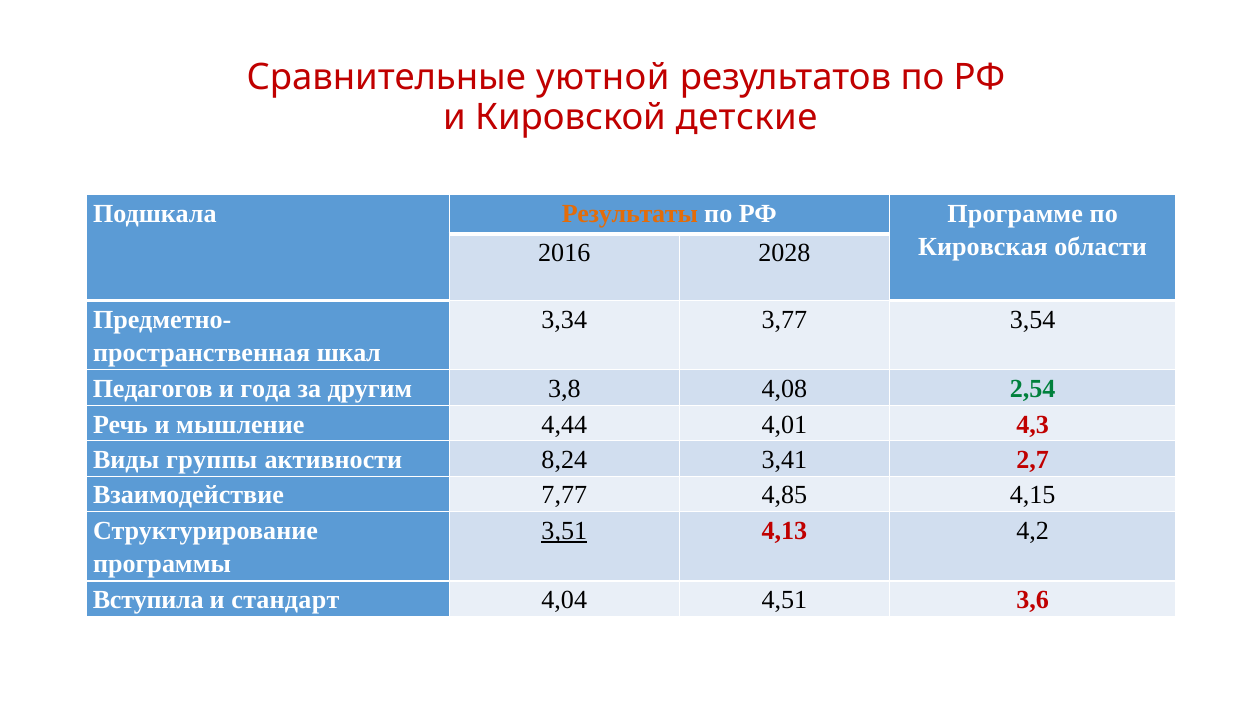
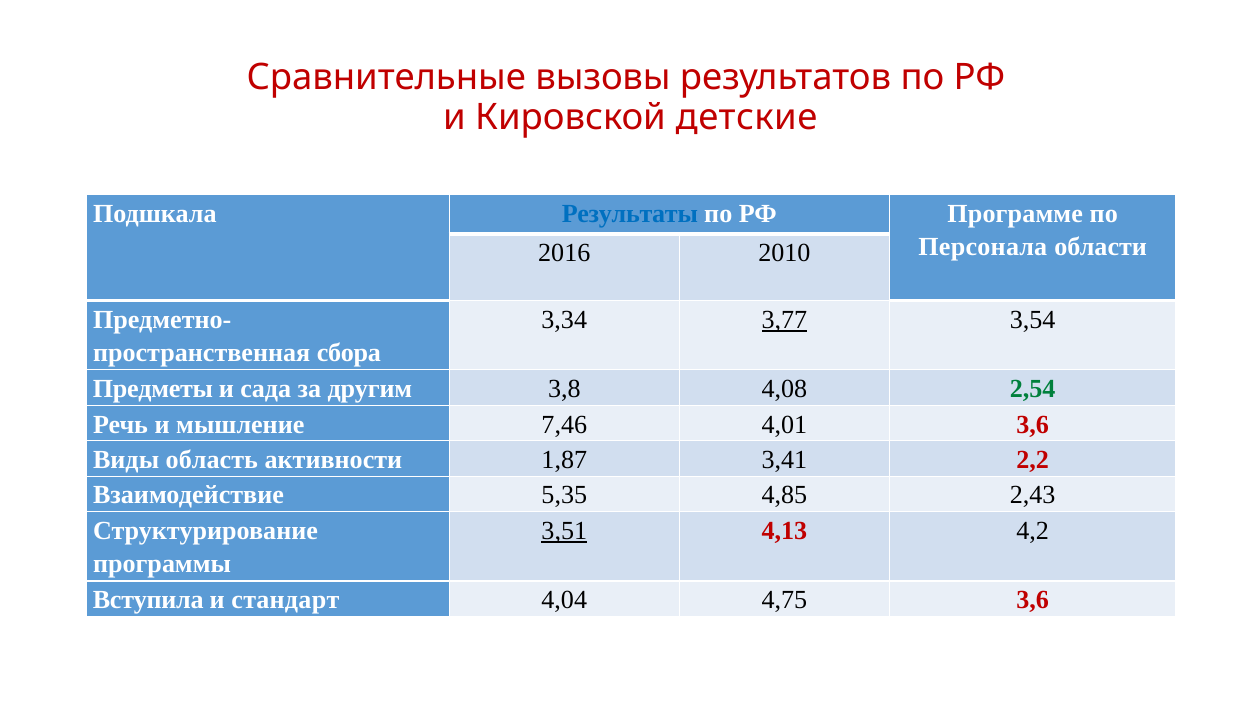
уютной: уютной -> вызовы
Результаты colour: orange -> blue
Кировская: Кировская -> Персонала
2028: 2028 -> 2010
3,77 underline: none -> present
шкал: шкал -> сбора
Педагогов: Педагогов -> Предметы
года: года -> сада
4,44: 4,44 -> 7,46
4,01 4,3: 4,3 -> 3,6
группы: группы -> область
8,24: 8,24 -> 1,87
2,7: 2,7 -> 2,2
7,77: 7,77 -> 5,35
4,15: 4,15 -> 2,43
4,51: 4,51 -> 4,75
